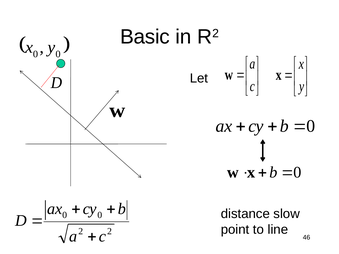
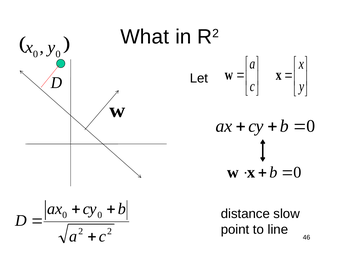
Basic: Basic -> What
